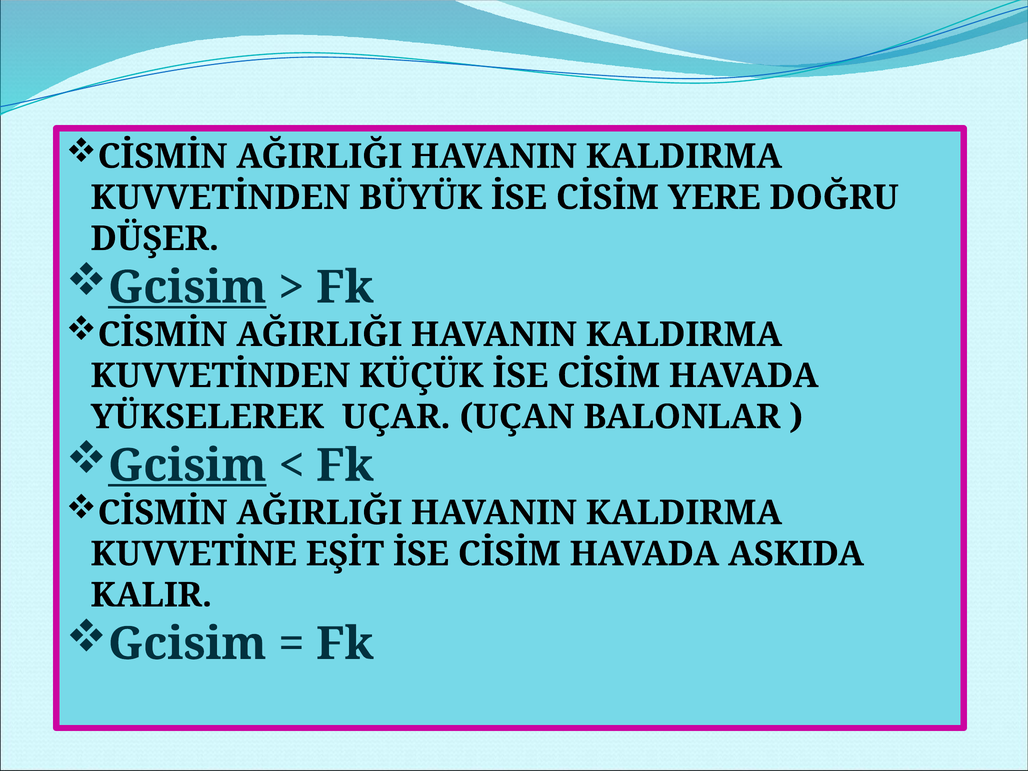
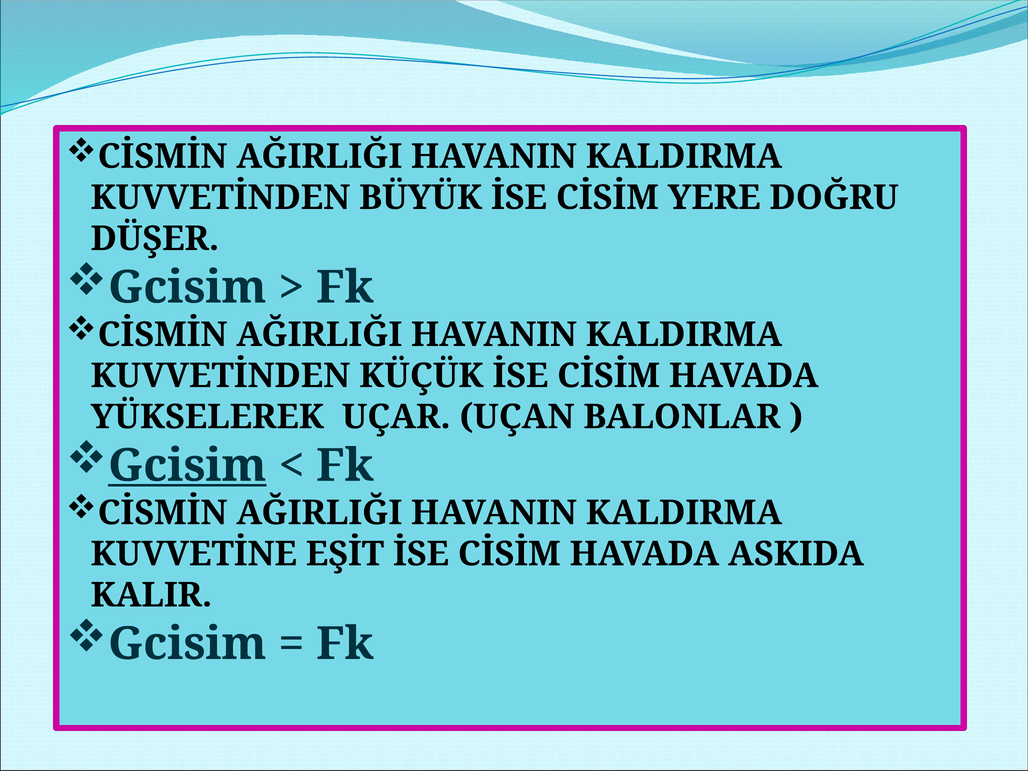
Gcisim at (187, 287) underline: present -> none
